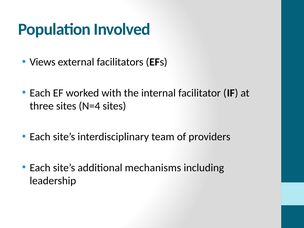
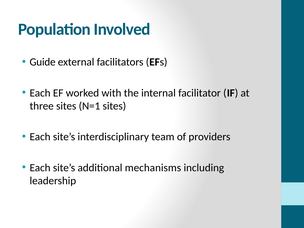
Views: Views -> Guide
N=4: N=4 -> N=1
